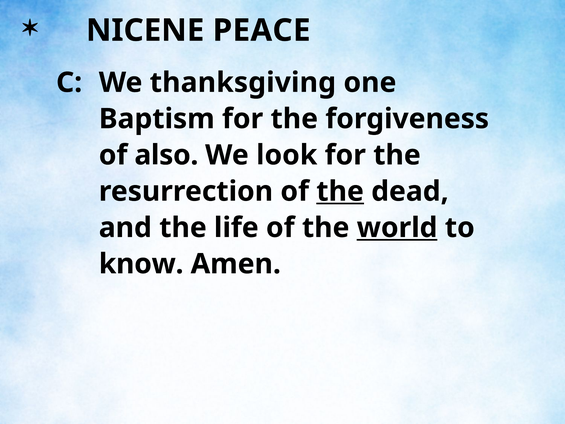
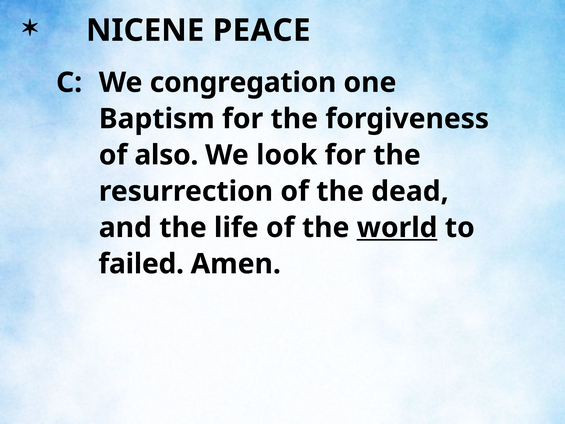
thanksgiving: thanksgiving -> congregation
the at (340, 191) underline: present -> none
know: know -> failed
